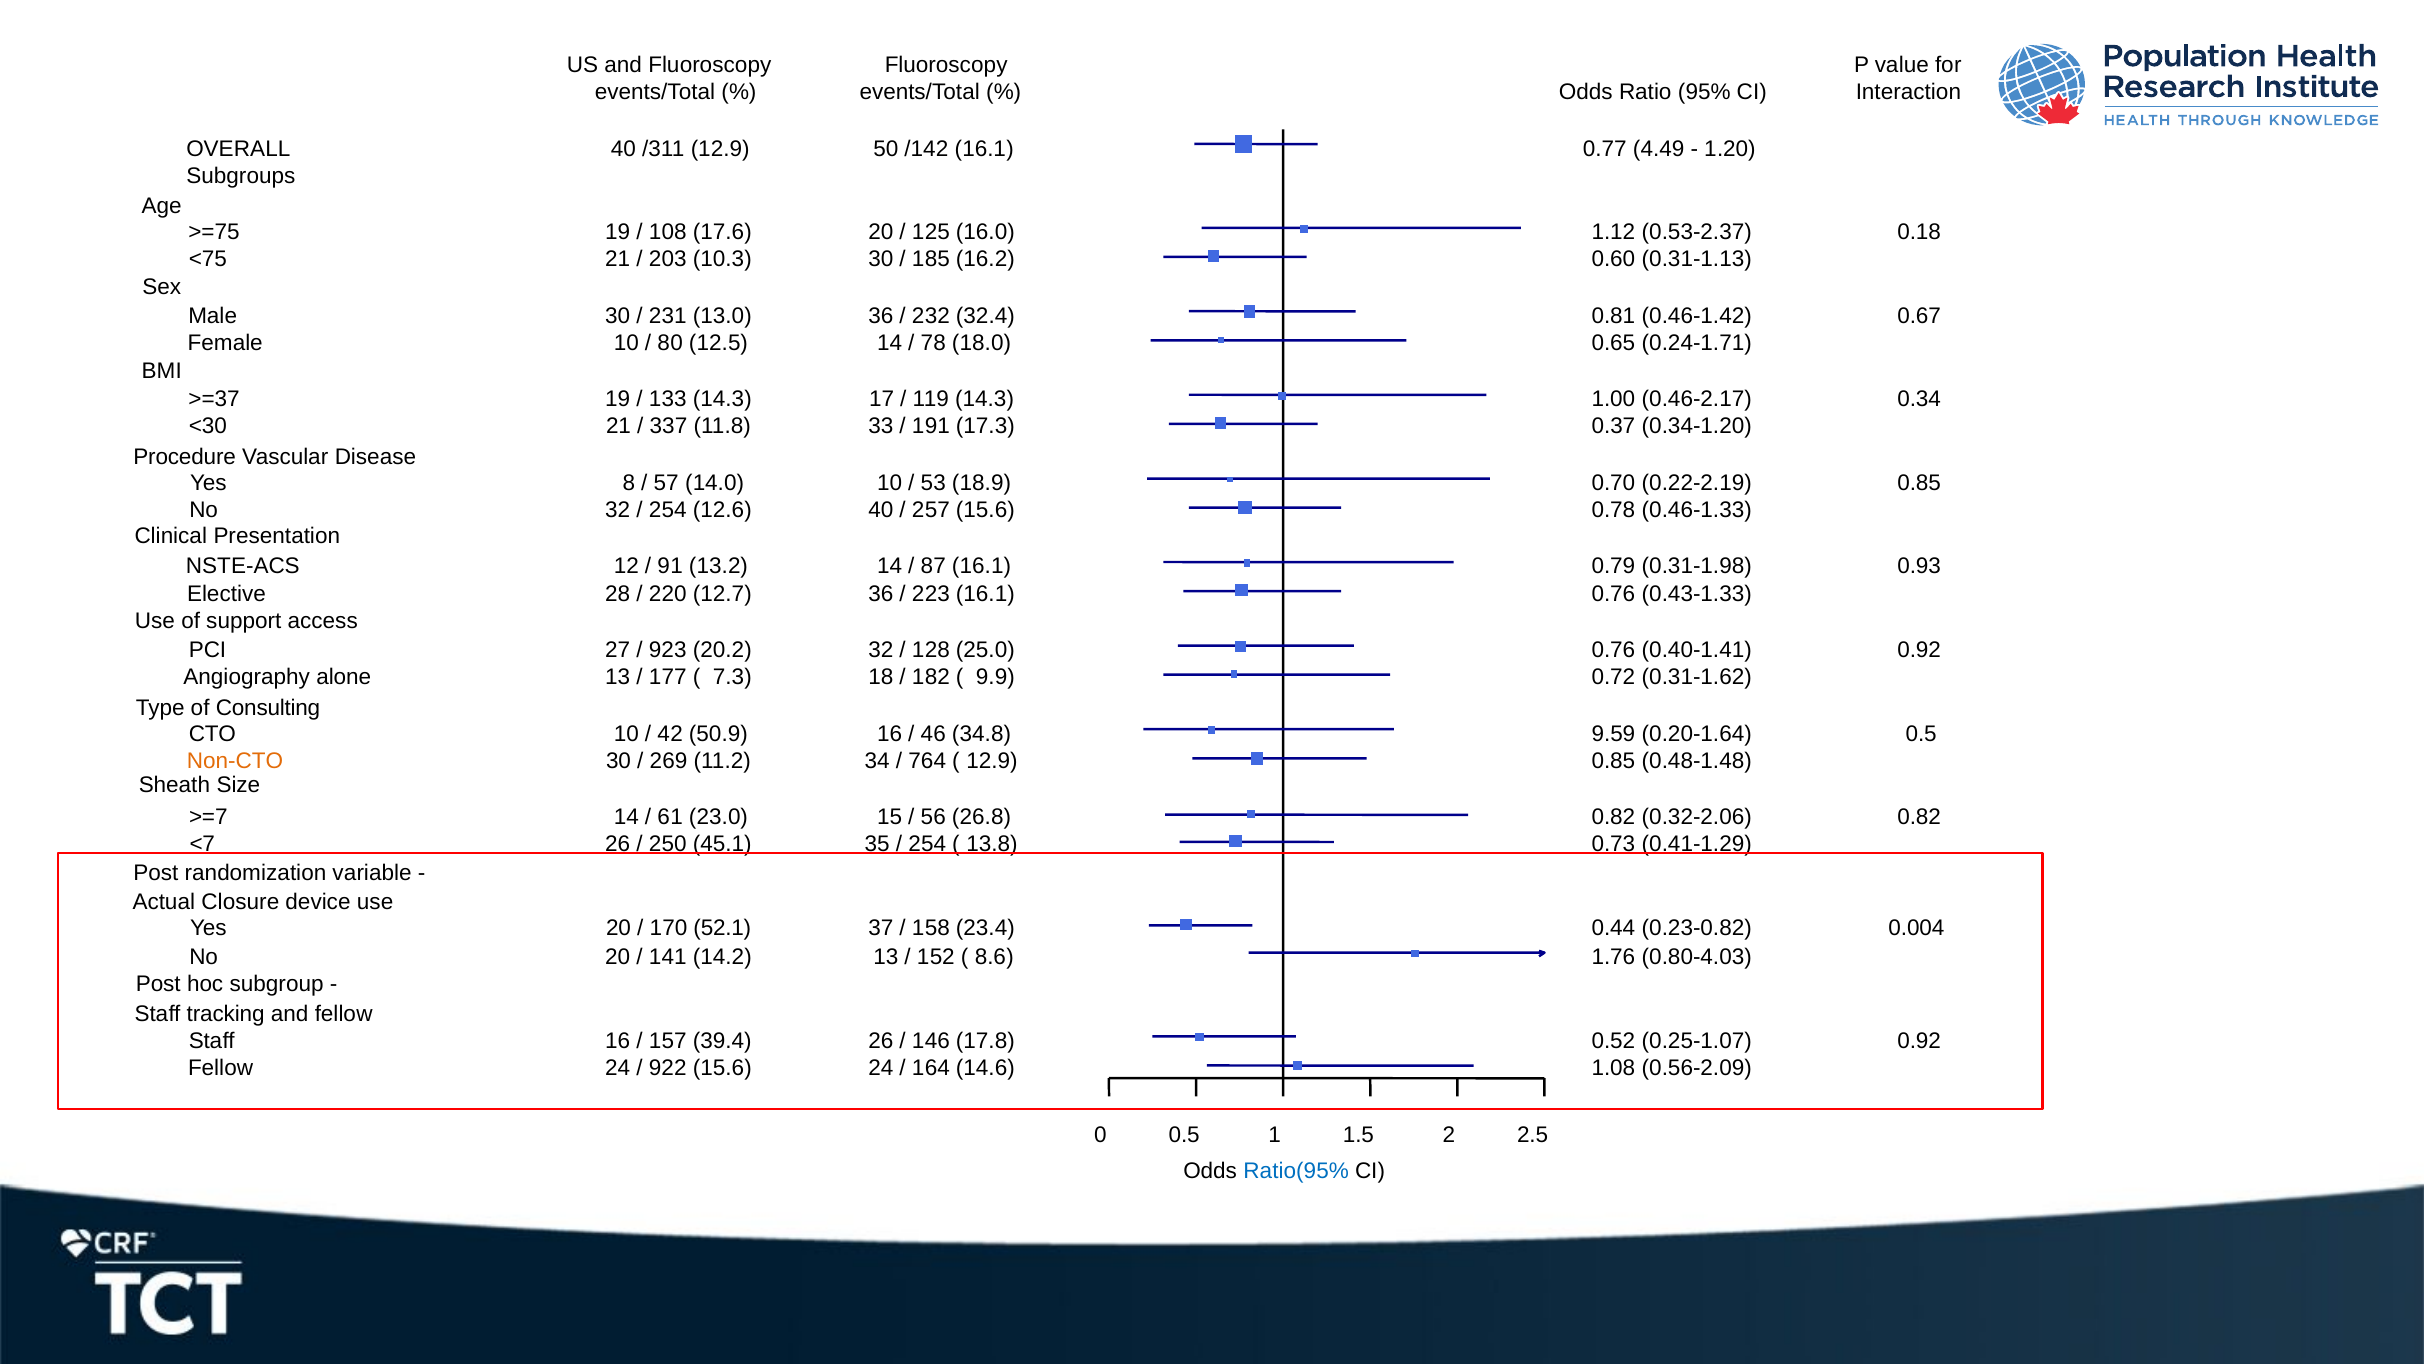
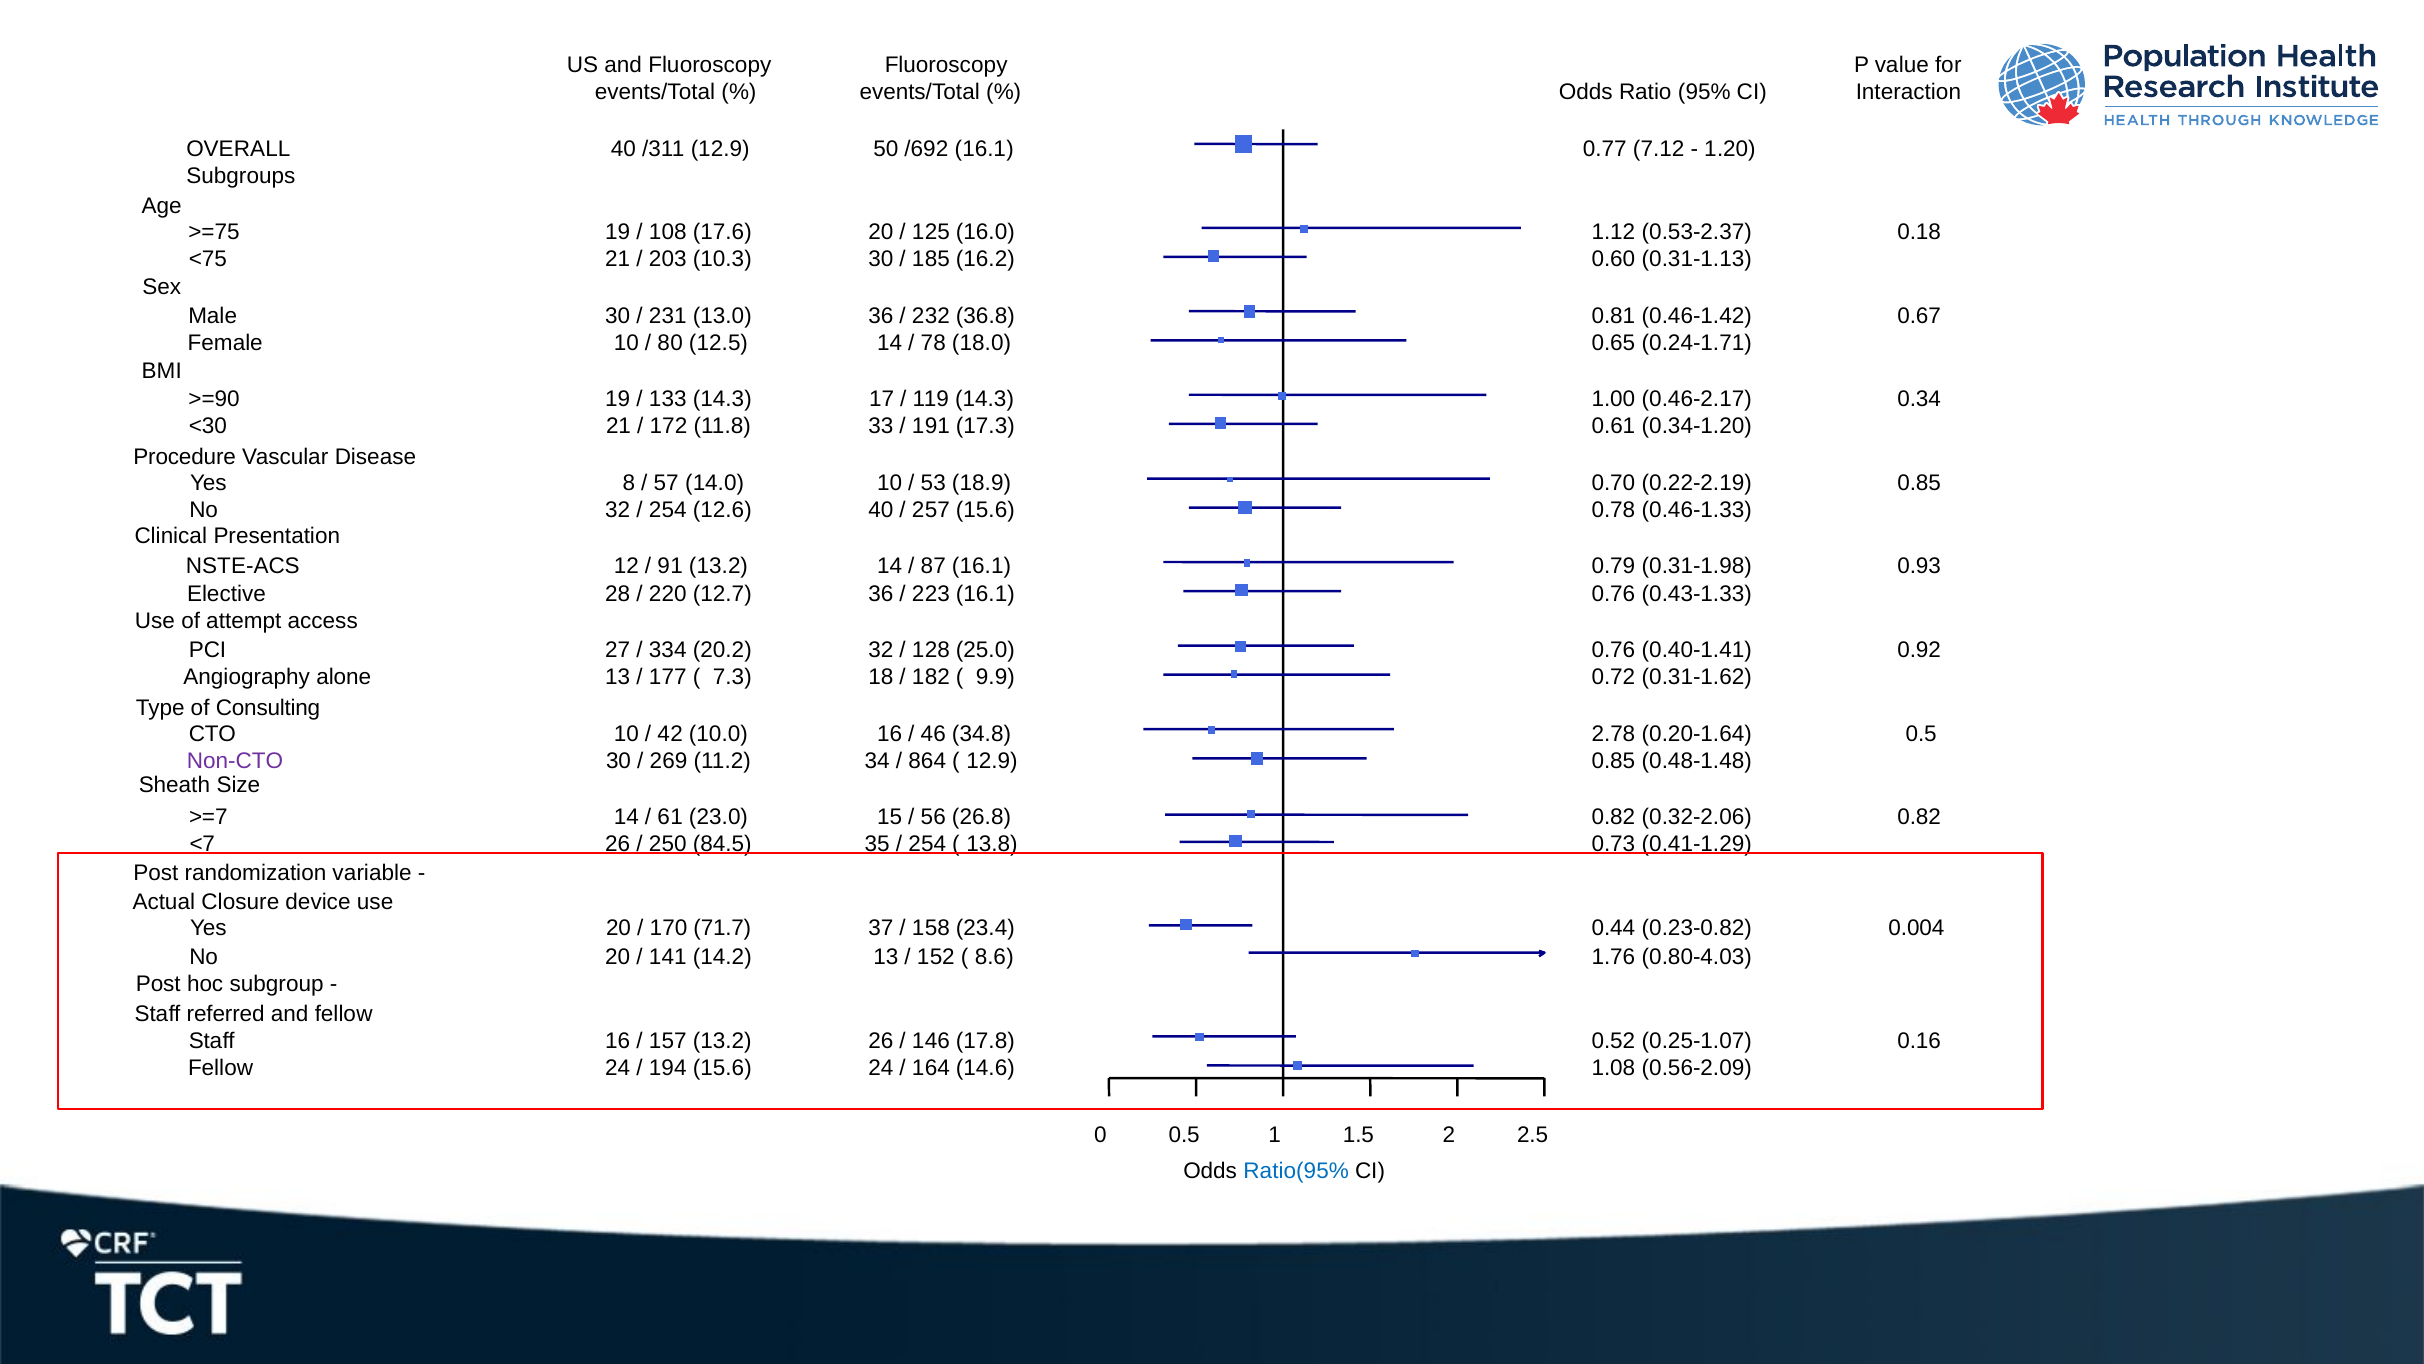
/142: /142 -> /692
4.49: 4.49 -> 7.12
32.4: 32.4 -> 36.8
>=37: >=37 -> >=90
337: 337 -> 172
0.37: 0.37 -> 0.61
support: support -> attempt
923: 923 -> 334
50.9: 50.9 -> 10.0
9.59: 9.59 -> 2.78
Non-CTO colour: orange -> purple
764: 764 -> 864
45.1: 45.1 -> 84.5
52.1: 52.1 -> 71.7
tracking: tracking -> referred
157 39.4: 39.4 -> 13.2
0.92 at (1919, 1040): 0.92 -> 0.16
922: 922 -> 194
